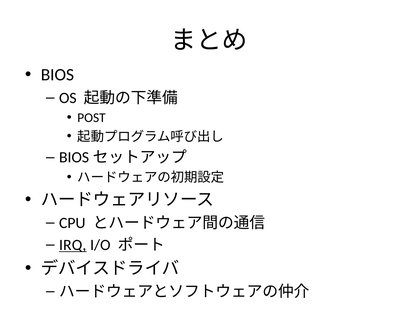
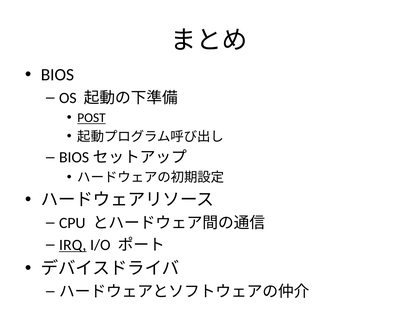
POST underline: none -> present
